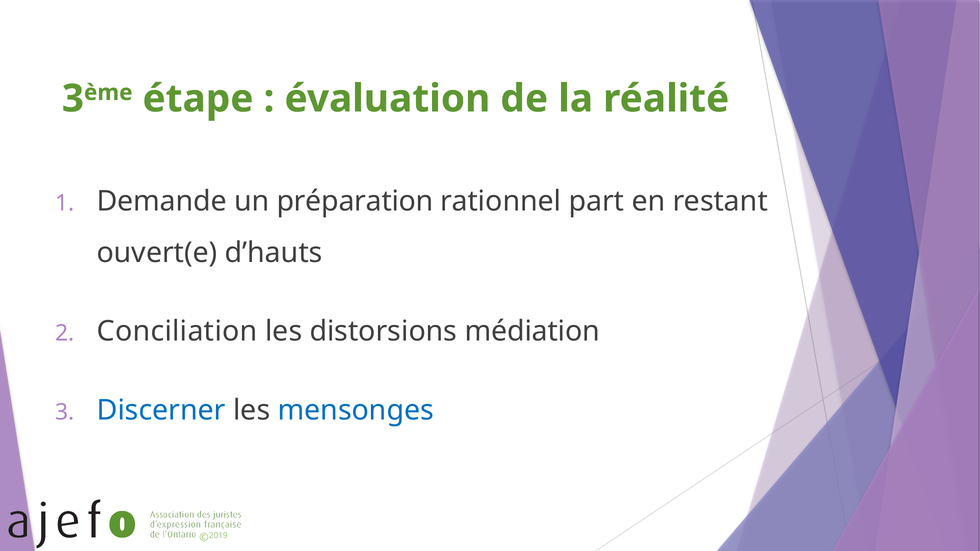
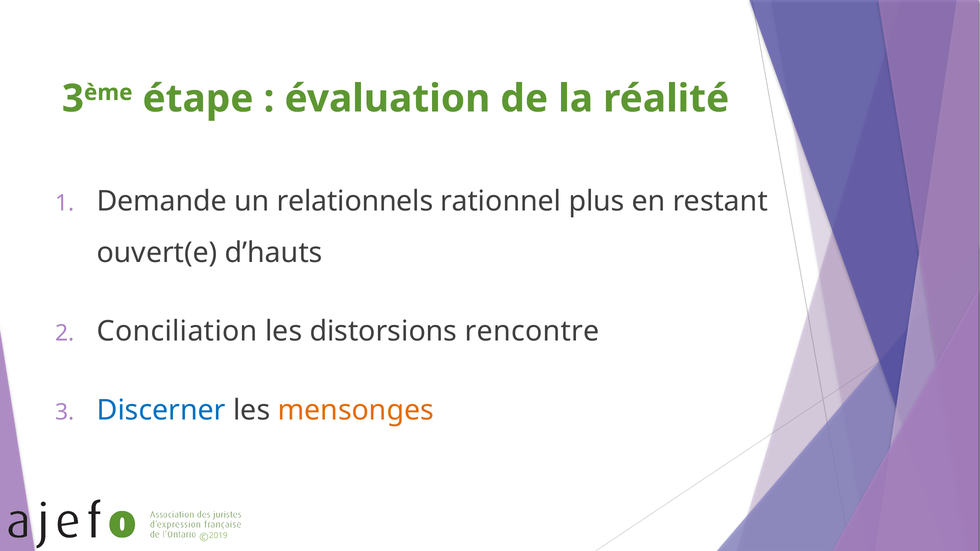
préparation: préparation -> relationnels
part: part -> plus
médiation: médiation -> rencontre
mensonges colour: blue -> orange
